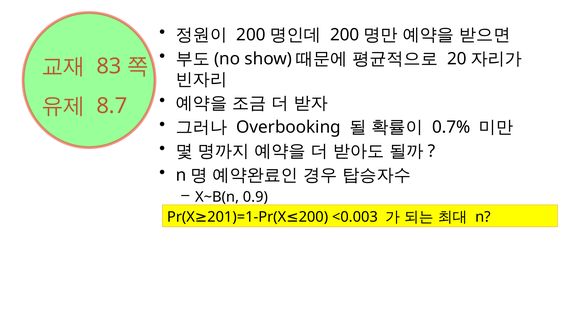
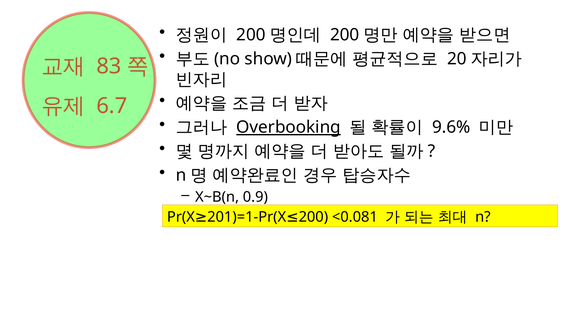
8.7: 8.7 -> 6.7
Overbooking underline: none -> present
0.7%: 0.7% -> 9.6%
<0.003: <0.003 -> <0.081
